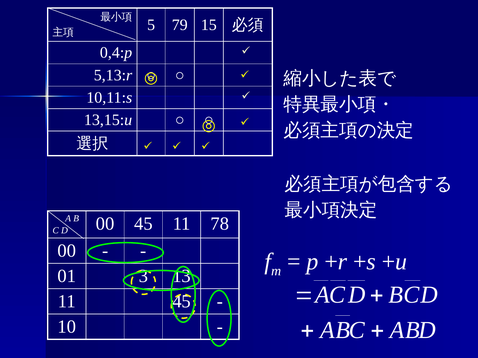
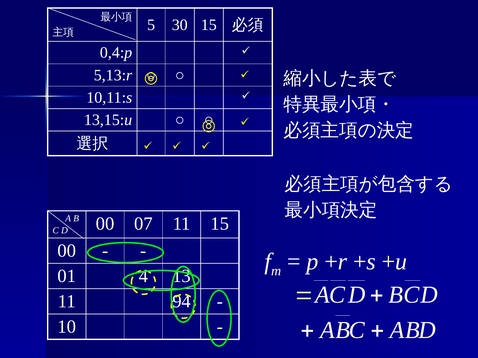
79: 79 -> 30
00 45: 45 -> 07
11 78: 78 -> 15
3: 3 -> 4
11 45: 45 -> 94
